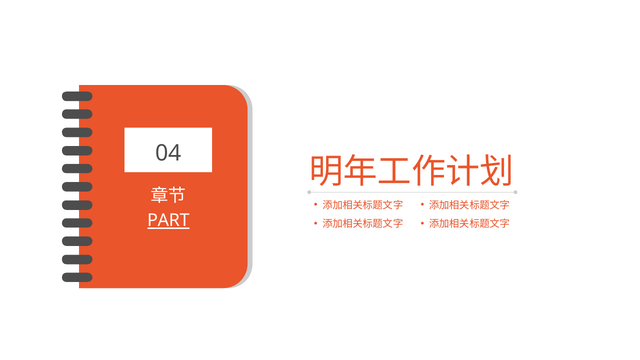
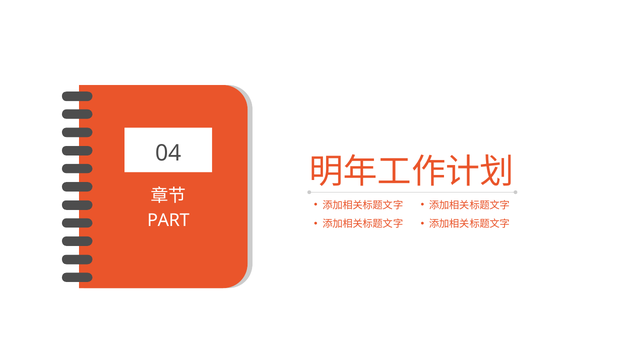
PART underline: present -> none
